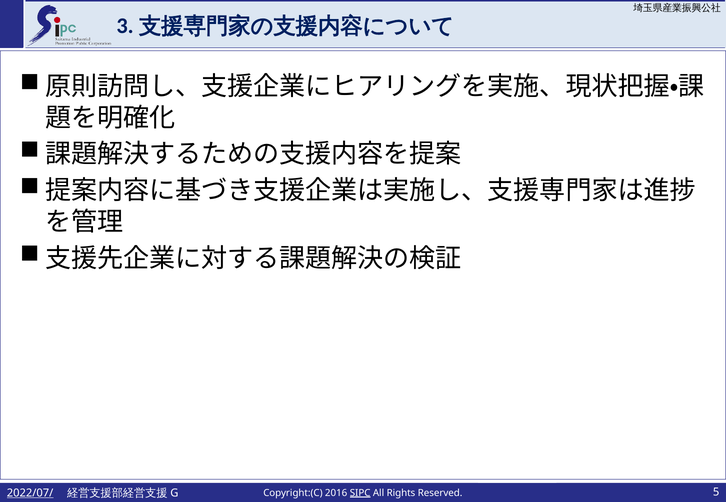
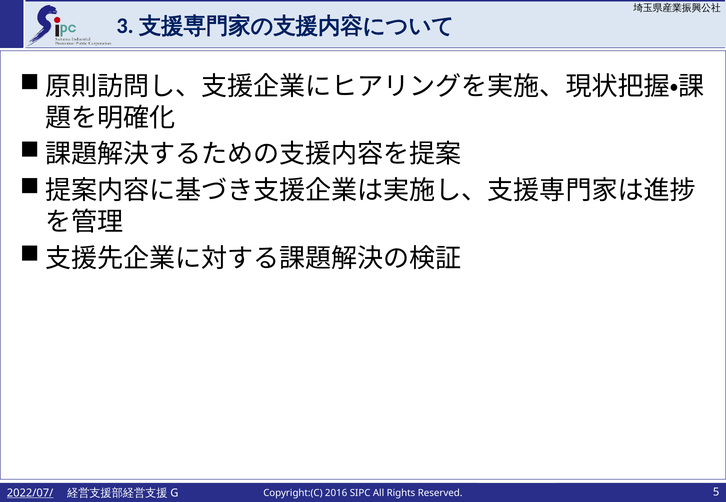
SIPC underline: present -> none
